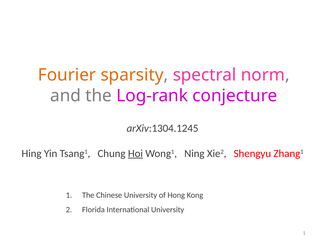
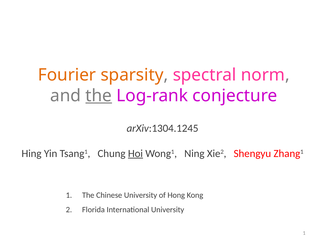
the at (99, 96) underline: none -> present
